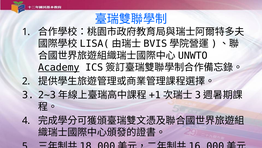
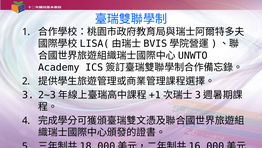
Academy underline: present -> none
